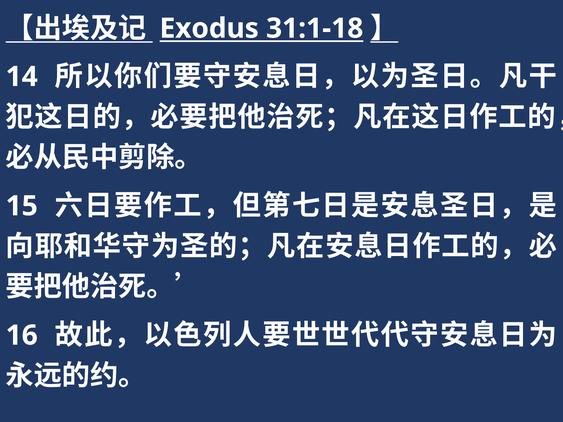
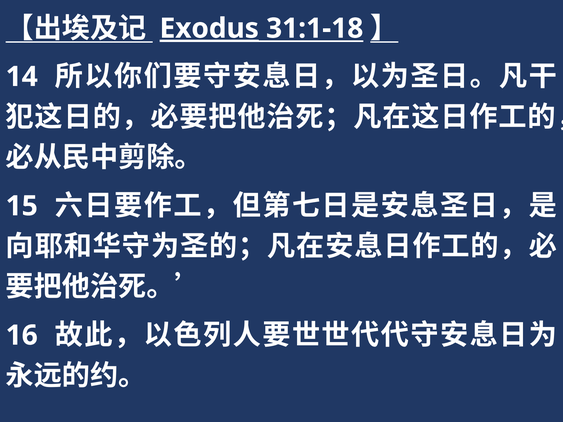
Exodus underline: none -> present
